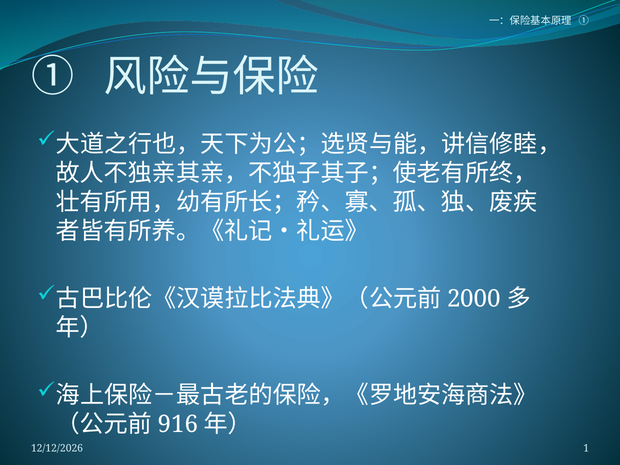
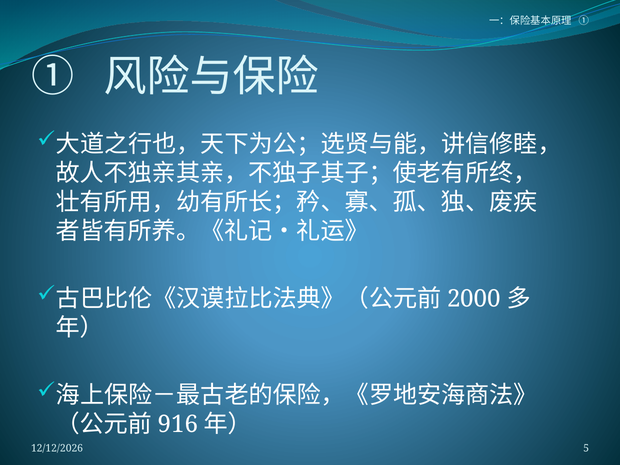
1: 1 -> 5
